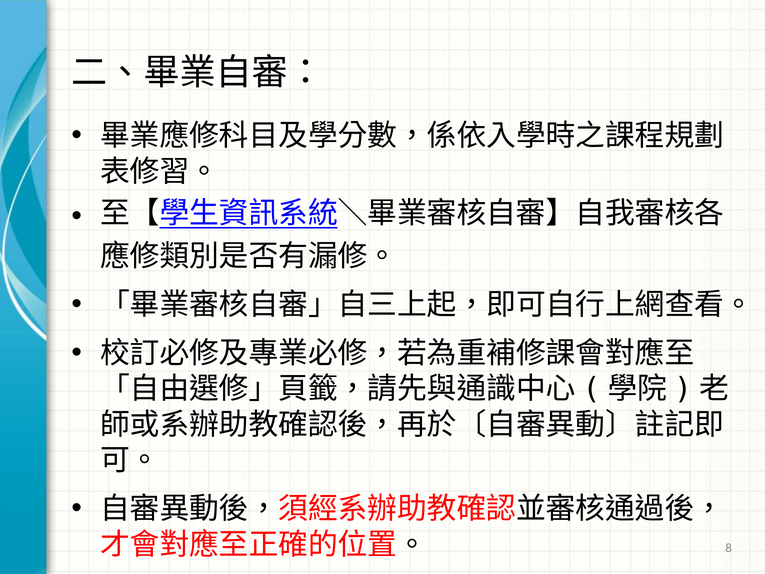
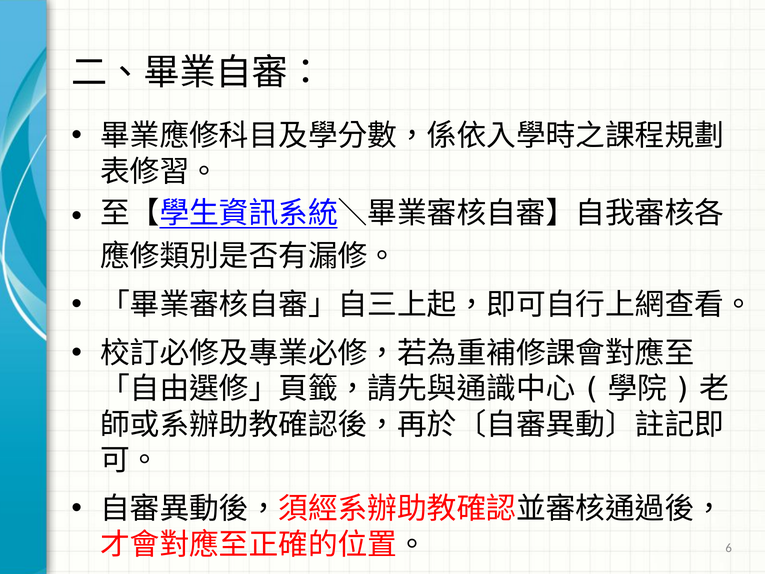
8: 8 -> 6
